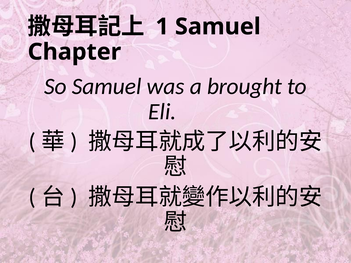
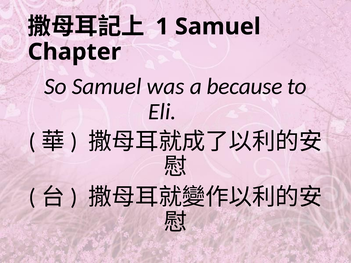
brought: brought -> because
